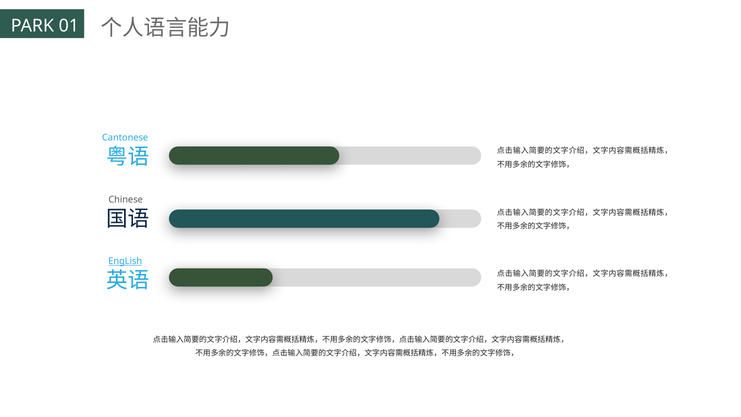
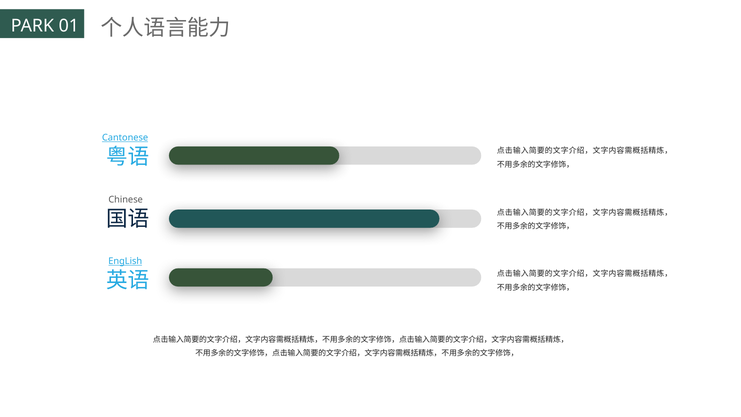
Cantonese underline: none -> present
